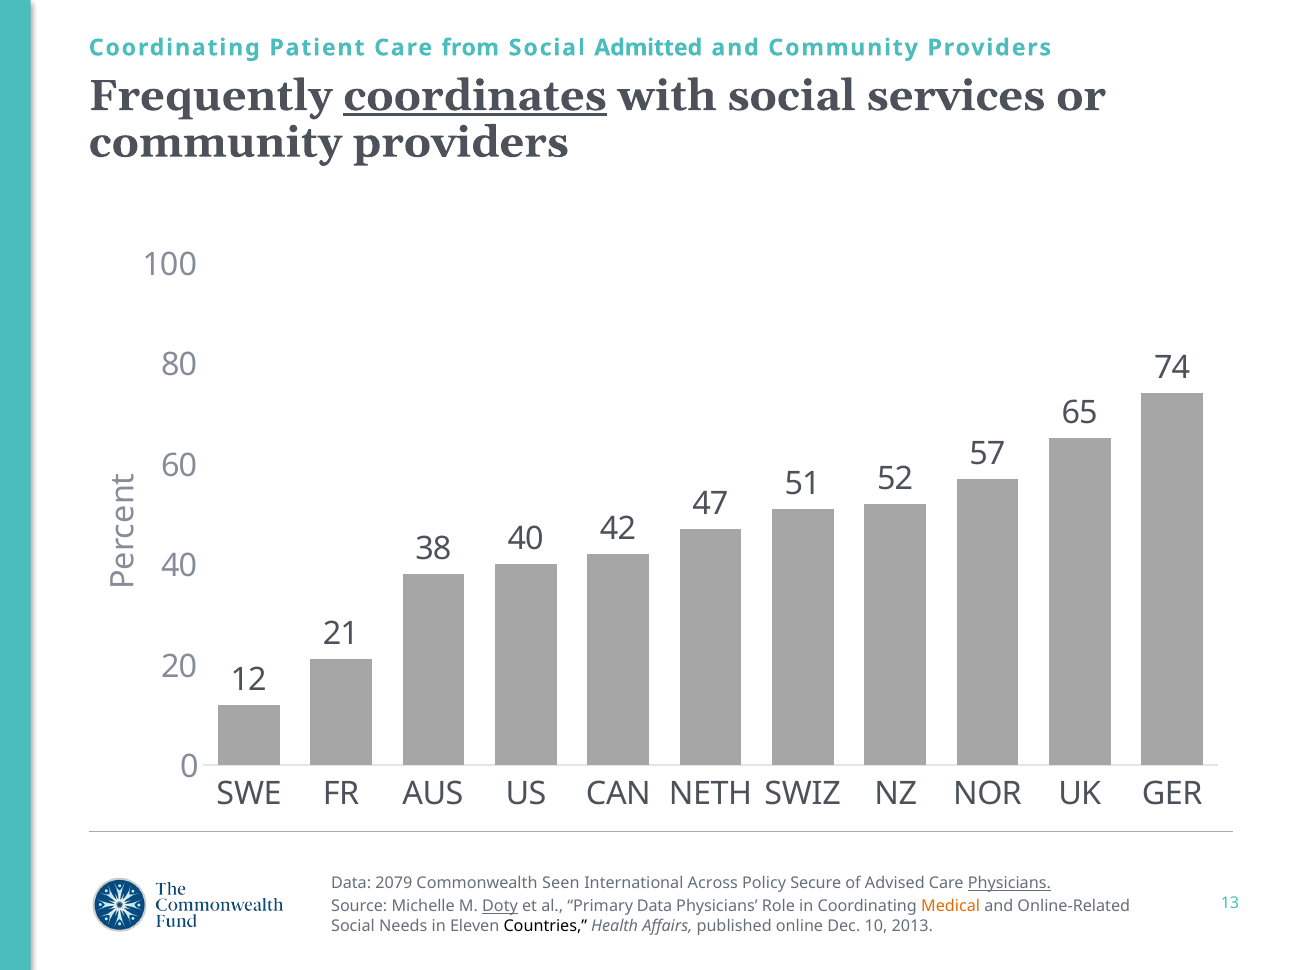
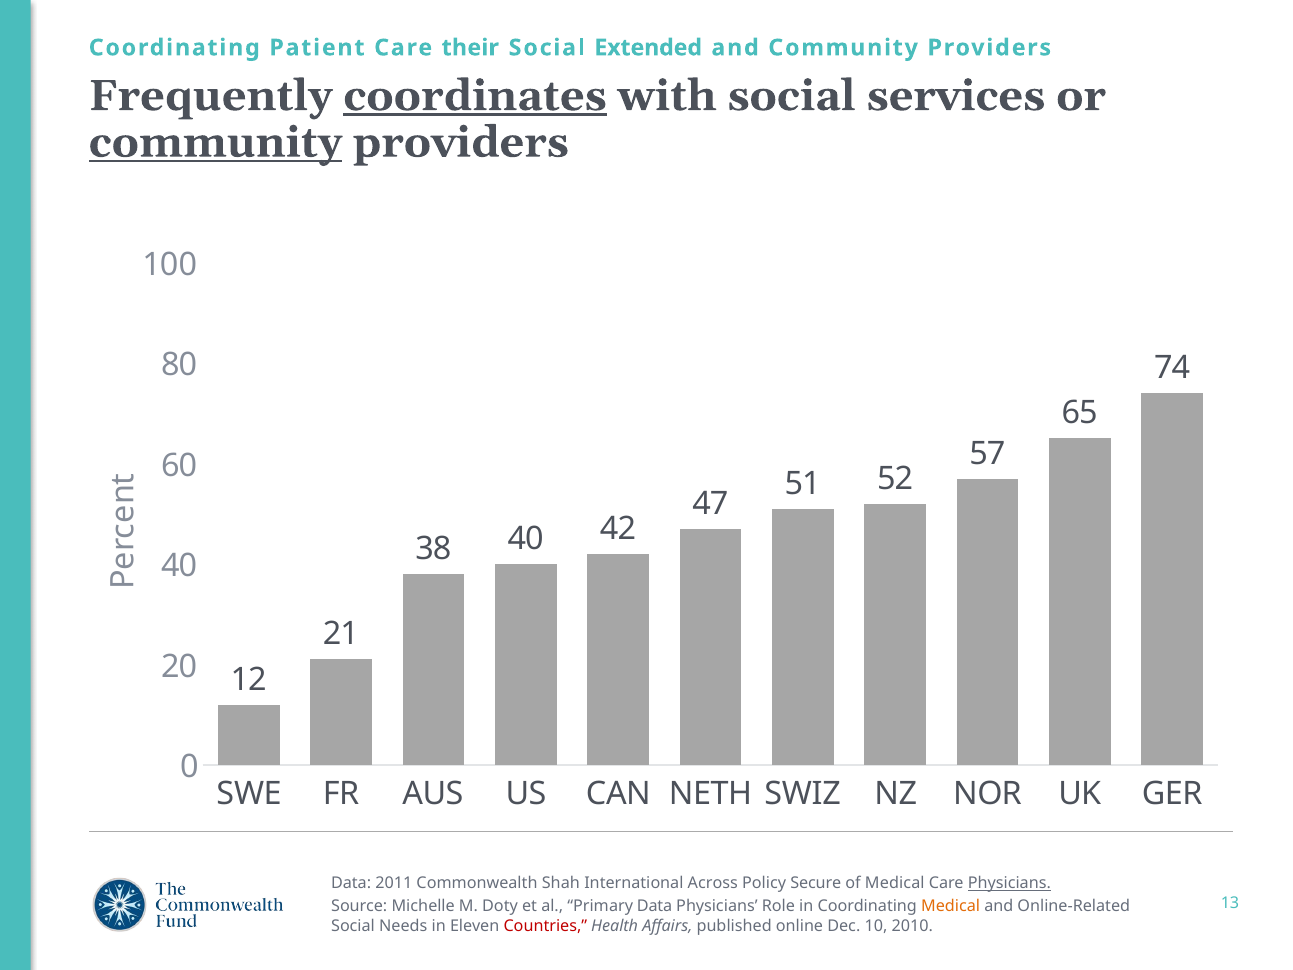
from: from -> their
Admitted: Admitted -> Extended
community at (215, 142) underline: none -> present
2079: 2079 -> 2011
Seen: Seen -> Shah
of Advised: Advised -> Medical
Doty underline: present -> none
Countries colour: black -> red
2013: 2013 -> 2010
